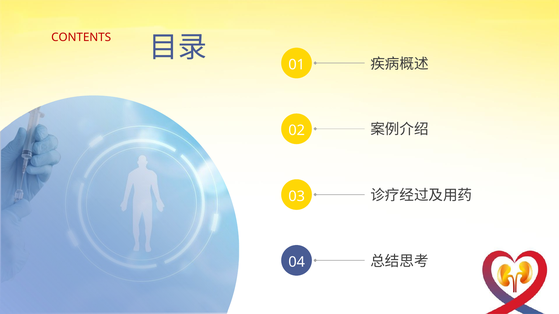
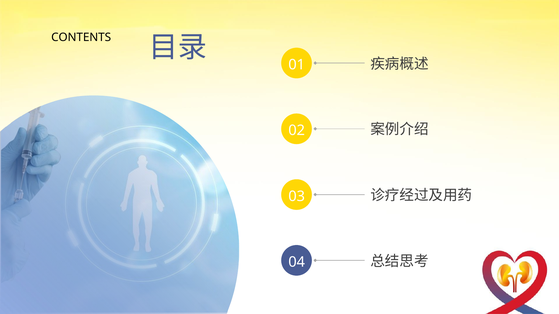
CONTENTS colour: red -> black
